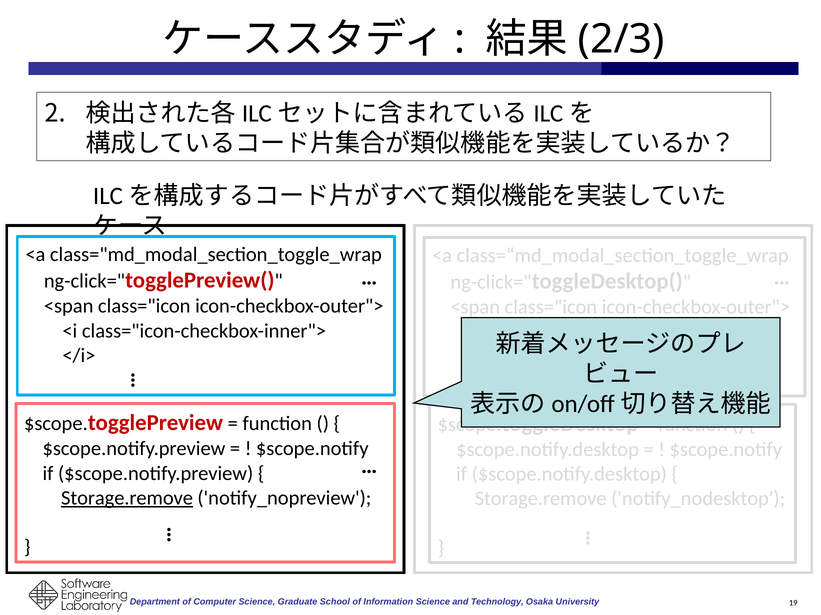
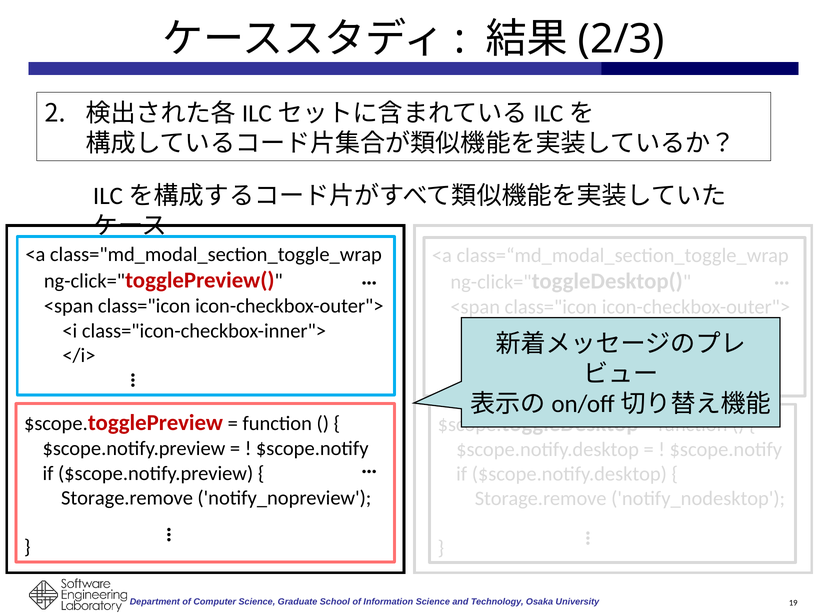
Storage.remove at (127, 499) underline: present -> none
